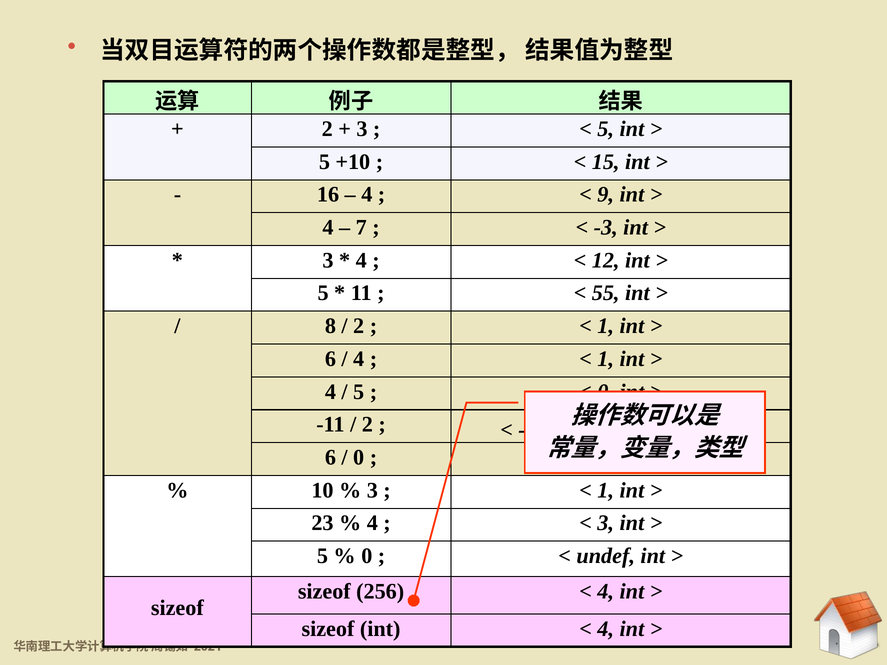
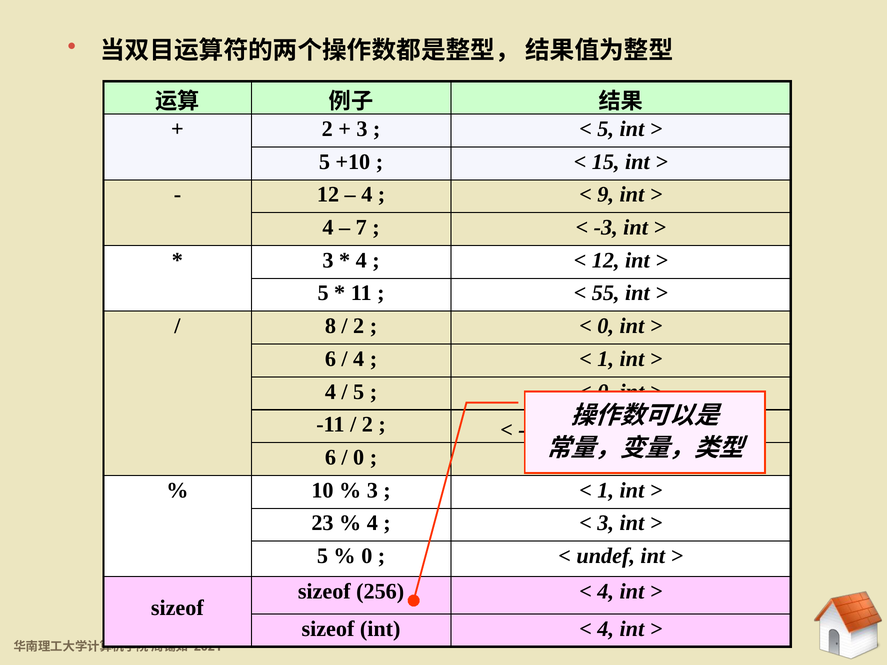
16 at (328, 195): 16 -> 12
1 at (606, 326): 1 -> 0
